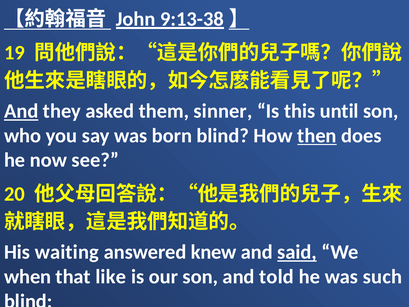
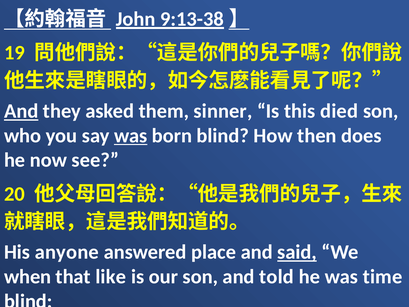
until: until -> died
was at (131, 136) underline: none -> present
then underline: present -> none
waiting: waiting -> anyone
knew: knew -> place
such: such -> time
